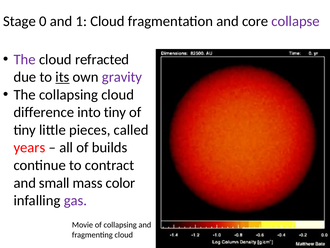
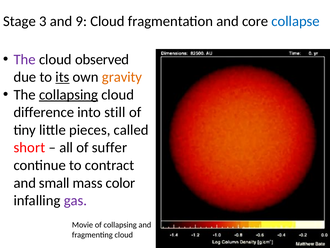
0: 0 -> 3
1: 1 -> 9
collapse colour: purple -> blue
refracted: refracted -> observed
gravity colour: purple -> orange
collapsing at (68, 95) underline: none -> present
into tiny: tiny -> still
years: years -> short
builds: builds -> suffer
